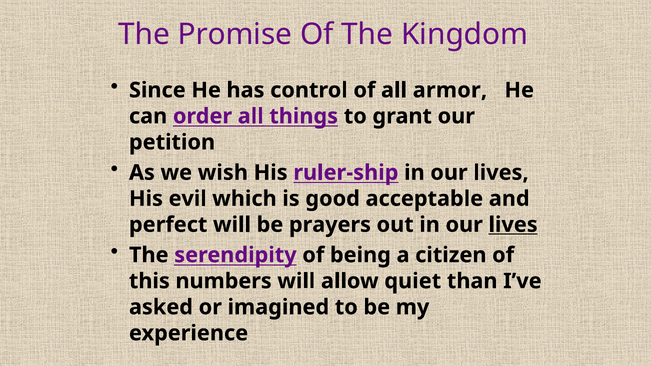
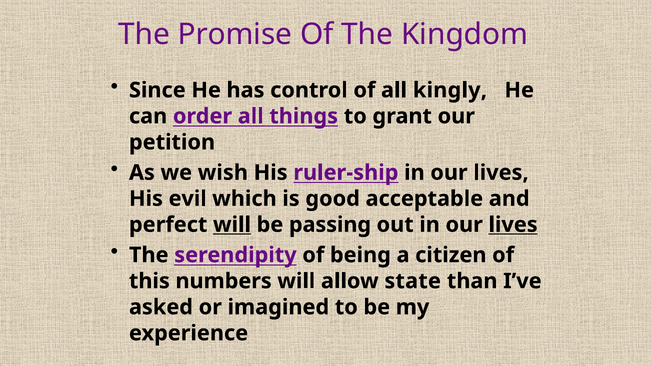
armor: armor -> kingly
will at (232, 225) underline: none -> present
prayers: prayers -> passing
quiet: quiet -> state
